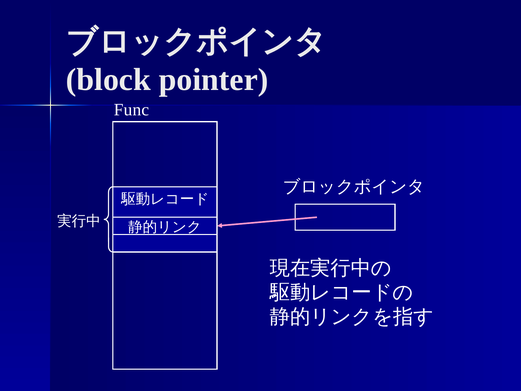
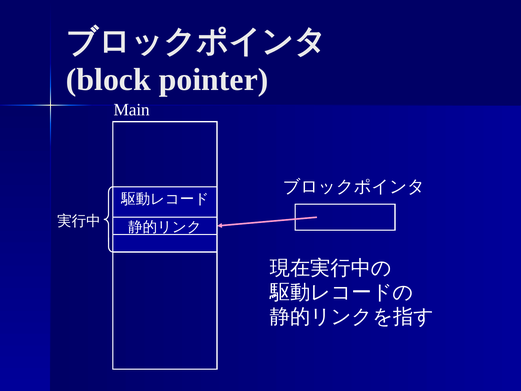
Func: Func -> Main
